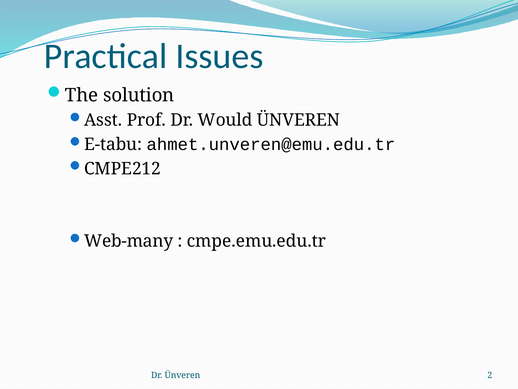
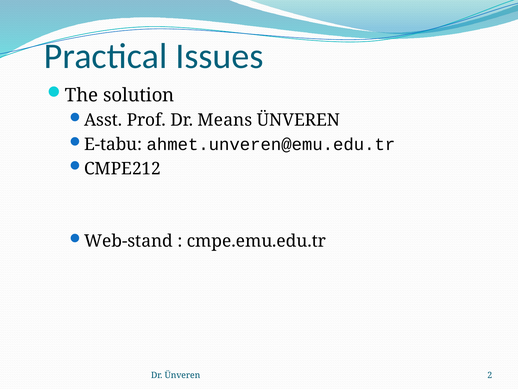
Would: Would -> Means
Web-many: Web-many -> Web-stand
